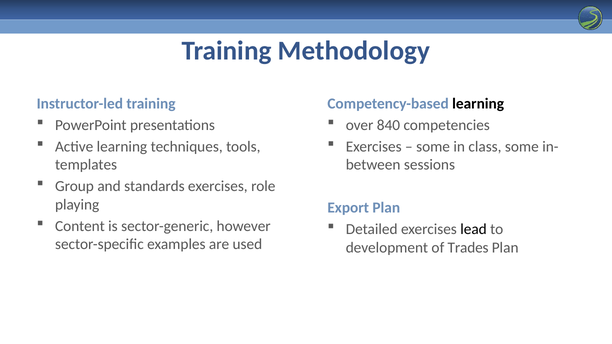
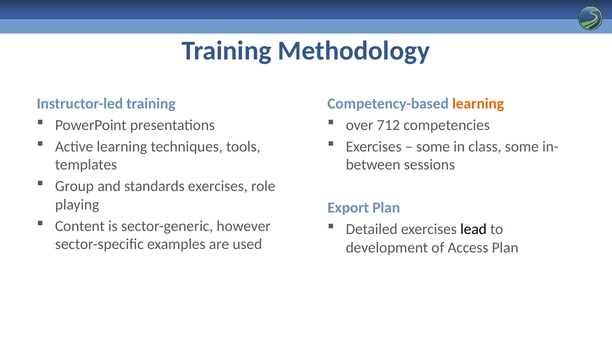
learning at (478, 104) colour: black -> orange
840: 840 -> 712
Trades: Trades -> Access
